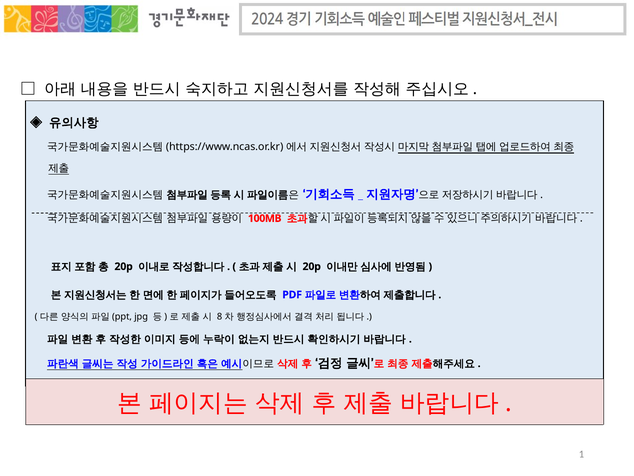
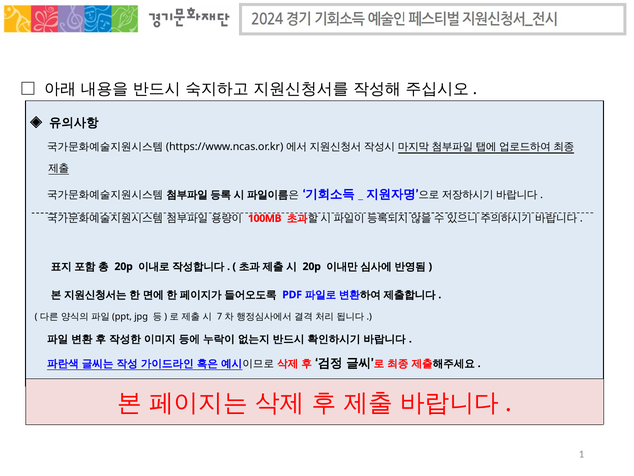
8: 8 -> 7
